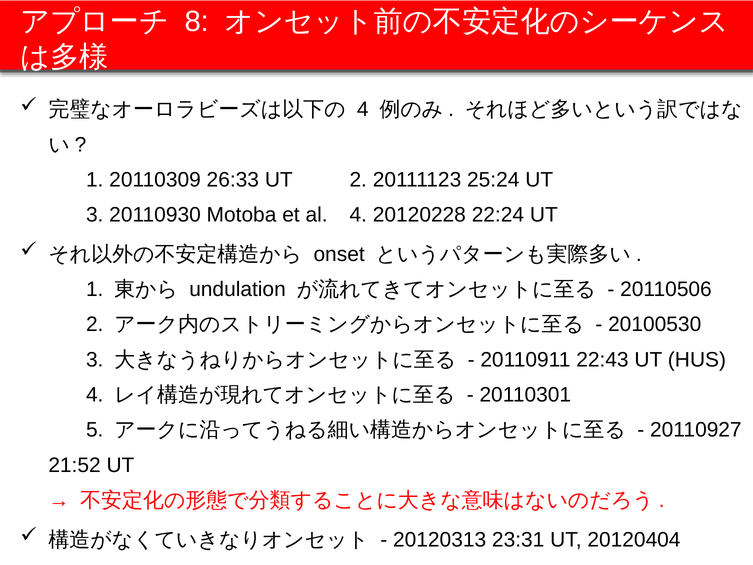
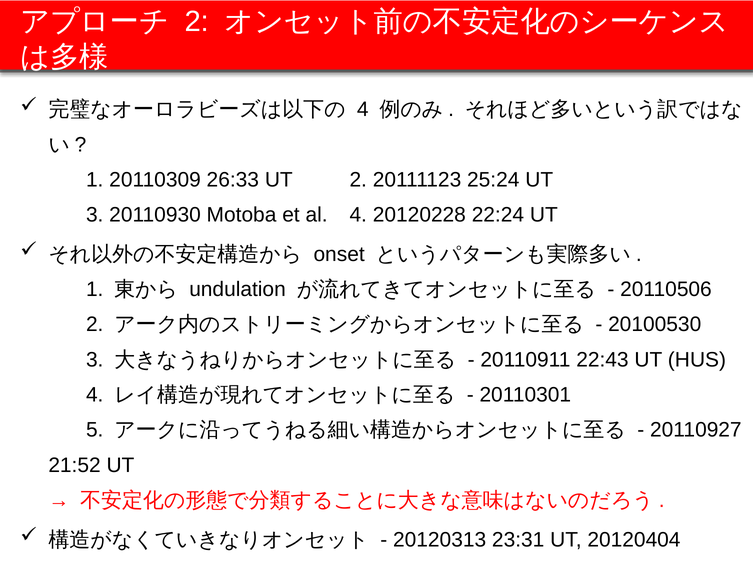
8 at (197, 22): 8 -> 2
